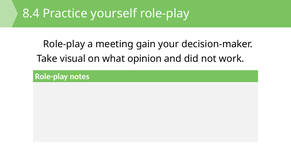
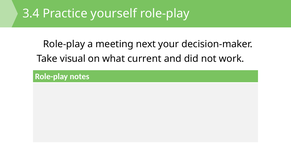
8.4: 8.4 -> 3.4
gain: gain -> next
opinion: opinion -> current
